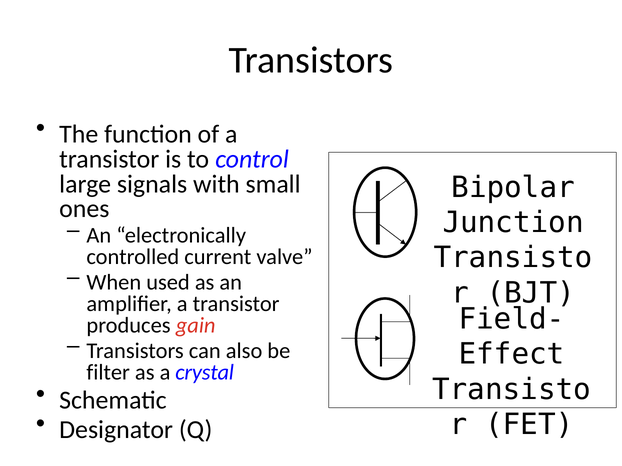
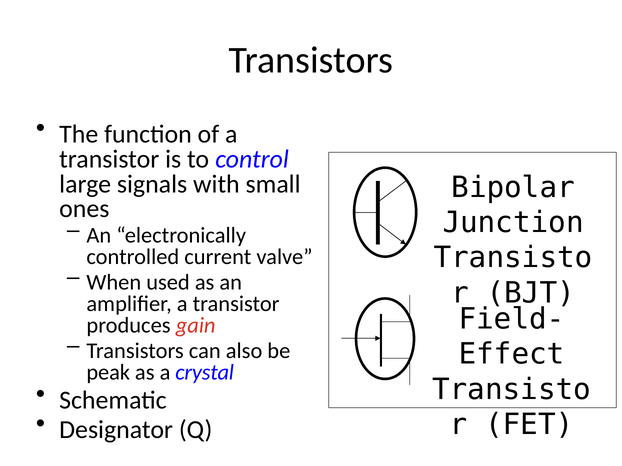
filter: filter -> peak
